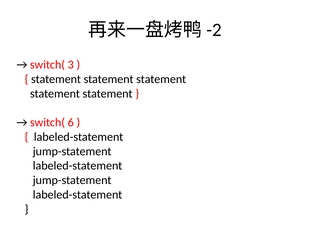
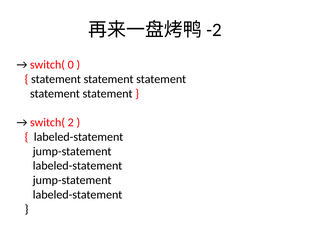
3: 3 -> 0
6: 6 -> 2
